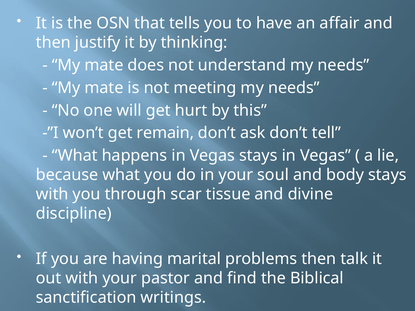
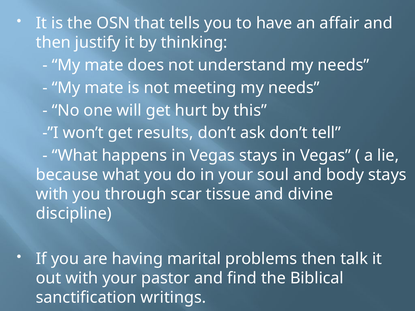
remain: remain -> results
